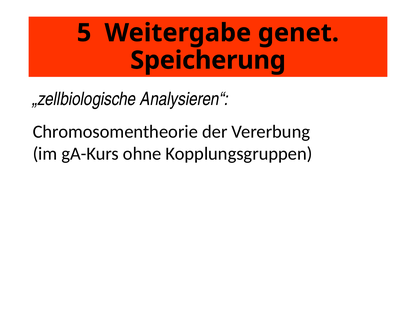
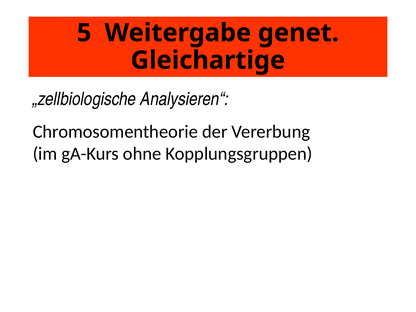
Speicherung: Speicherung -> Gleichartige
